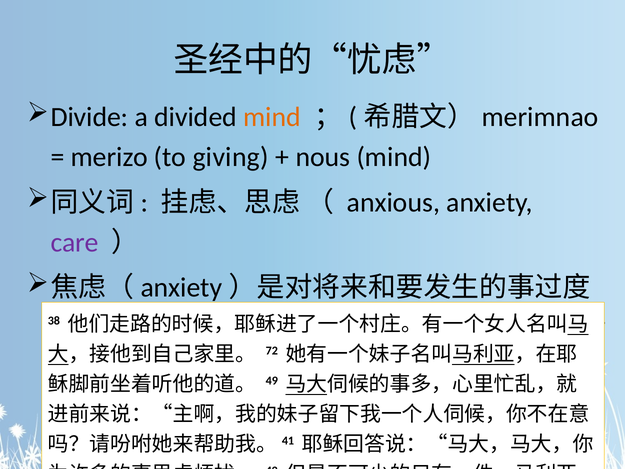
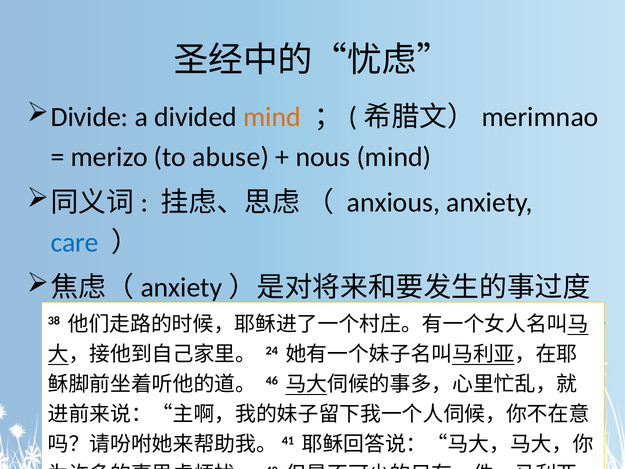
giving: giving -> abuse
care colour: purple -> blue
72: 72 -> 24
49: 49 -> 46
